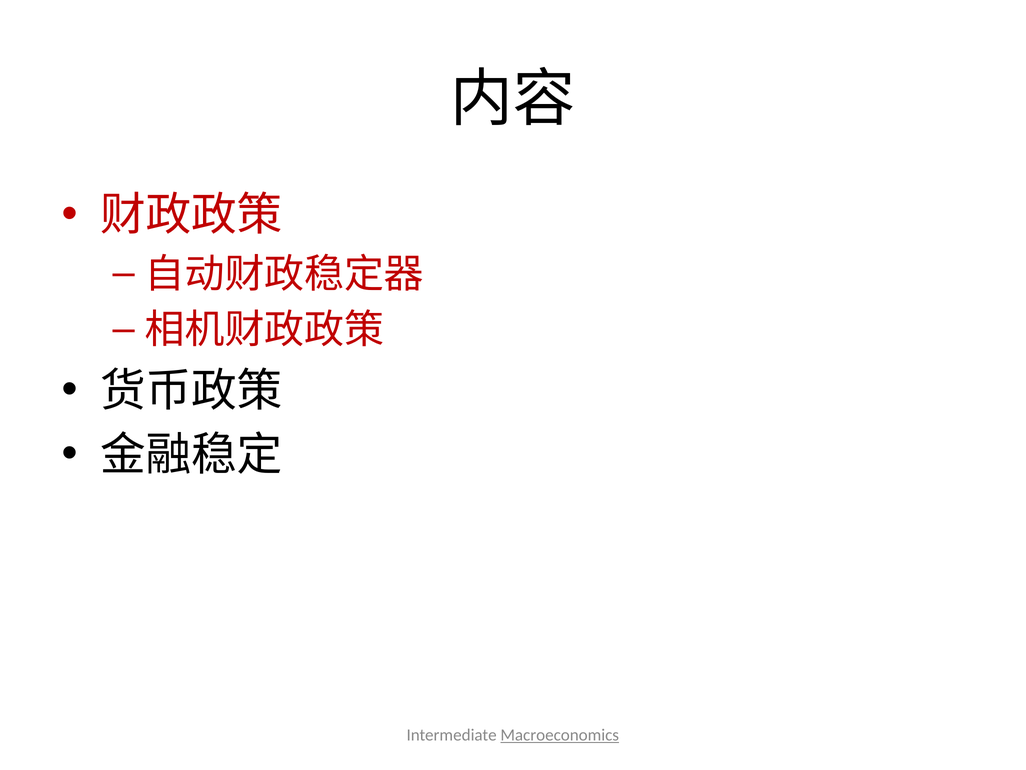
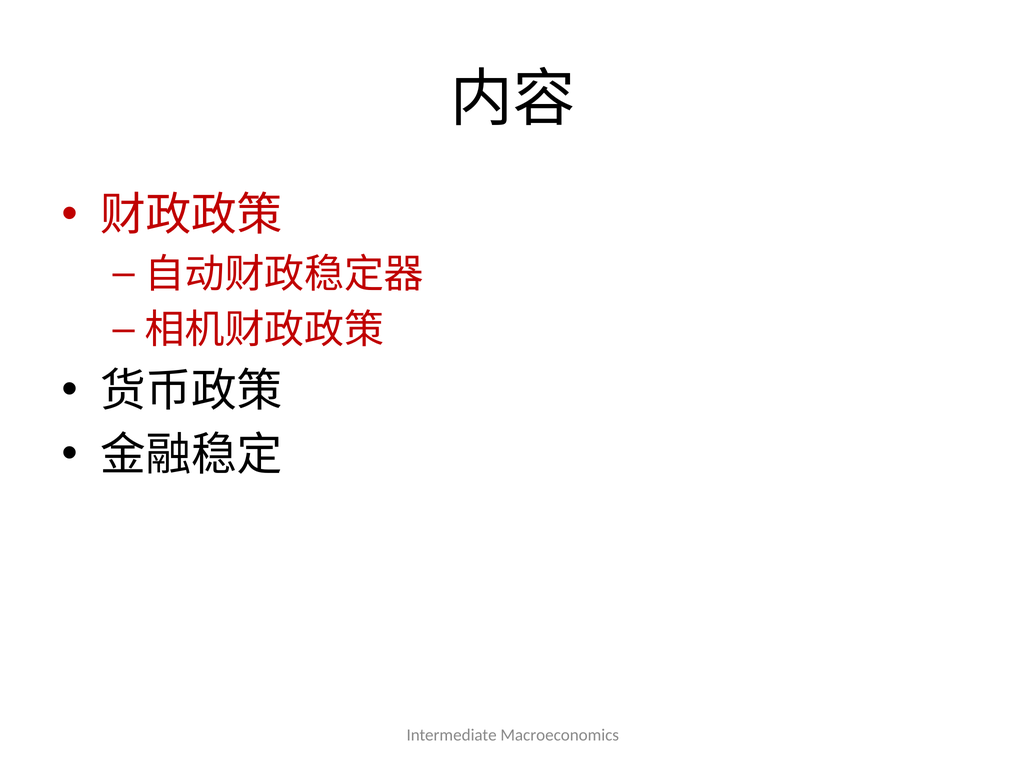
Macroeconomics underline: present -> none
